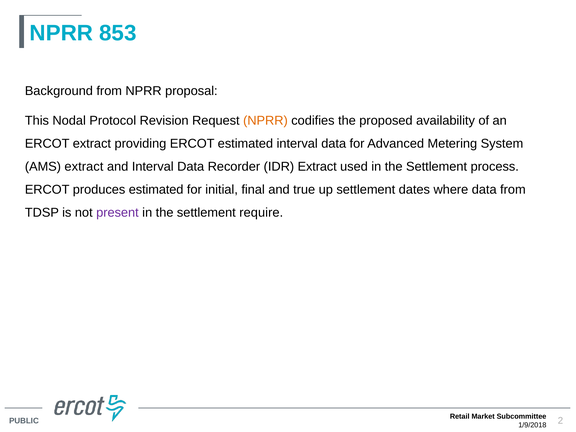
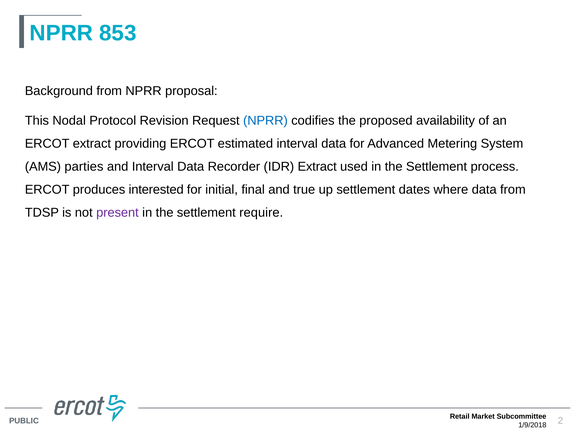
NPRR at (265, 120) colour: orange -> blue
AMS extract: extract -> parties
produces estimated: estimated -> interested
